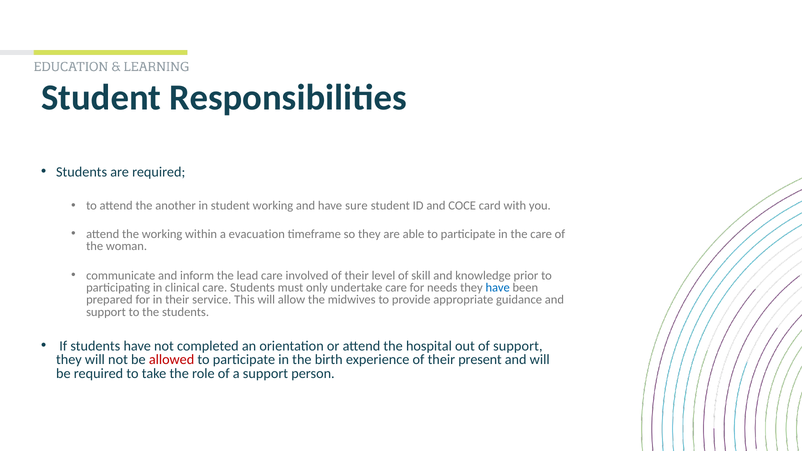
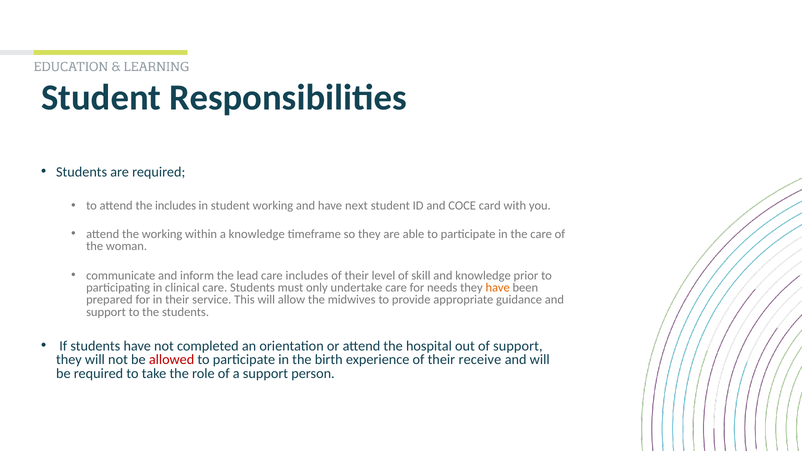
the another: another -> includes
sure: sure -> next
a evacuation: evacuation -> knowledge
care involved: involved -> includes
have at (498, 288) colour: blue -> orange
present: present -> receive
